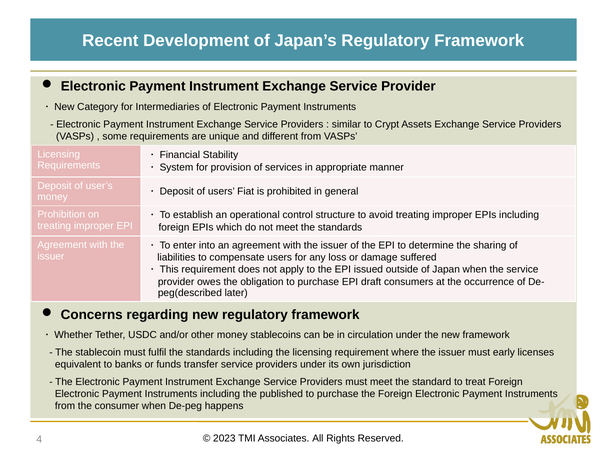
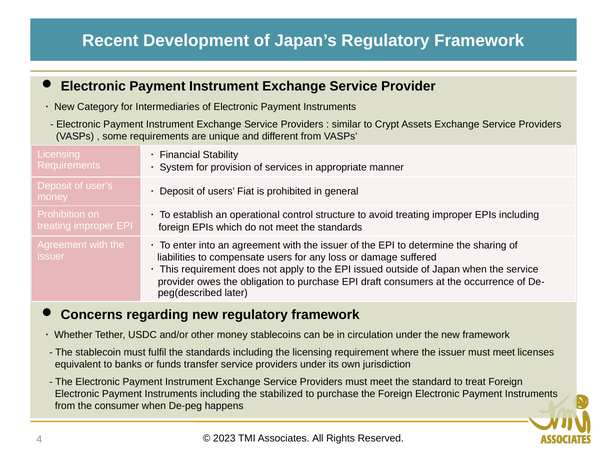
issuer must early: early -> meet
published: published -> stabilized
